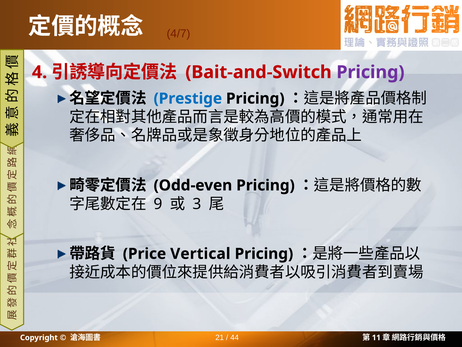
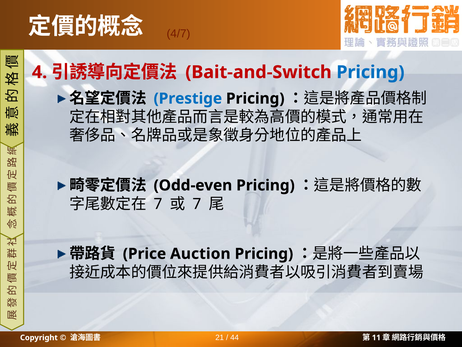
Pricing at (370, 72) colour: purple -> blue
9 at (158, 204): 9 -> 7
3 at (197, 204): 3 -> 7
Vertical: Vertical -> Auction
